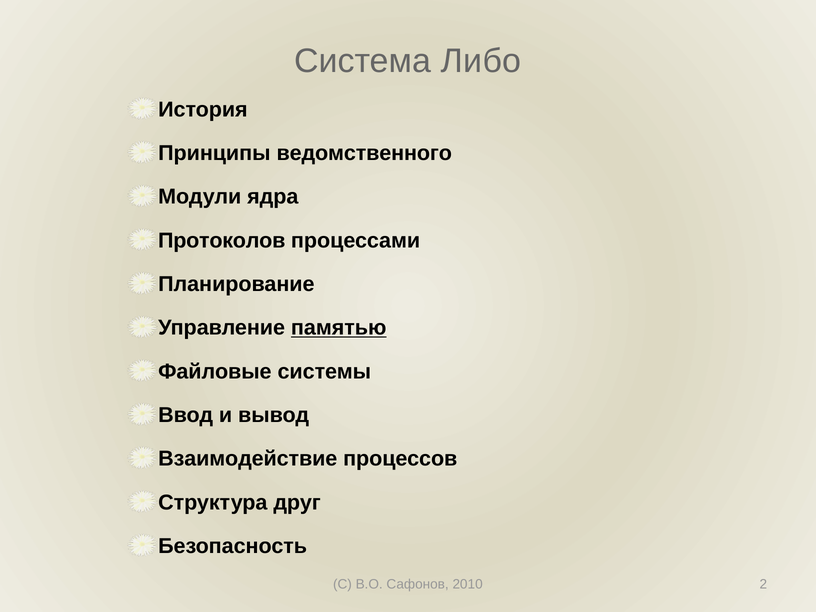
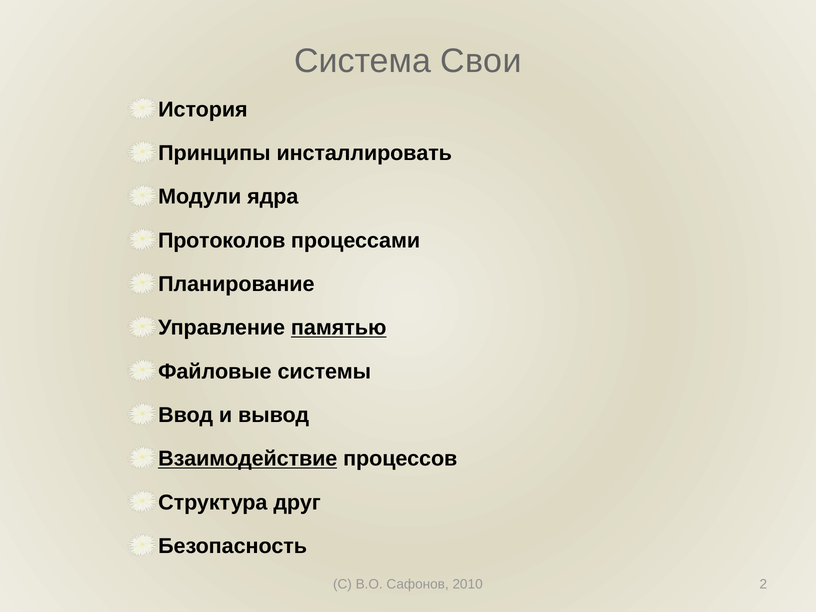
Либо: Либо -> Свои
ведомственного: ведомственного -> инсталлировать
Взаимодействие underline: none -> present
